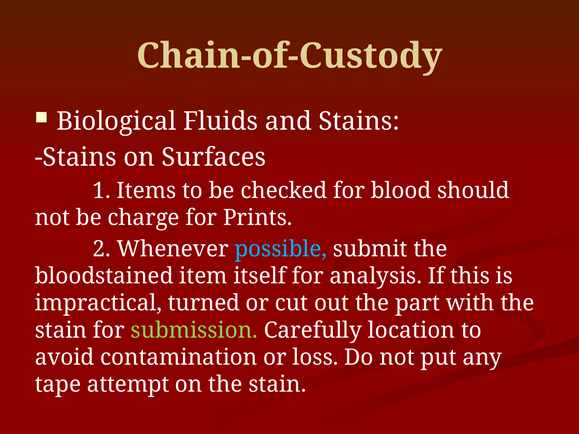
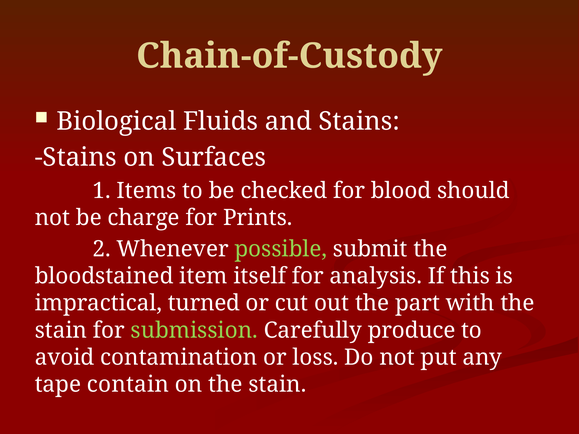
possible colour: light blue -> light green
location: location -> produce
attempt: attempt -> contain
